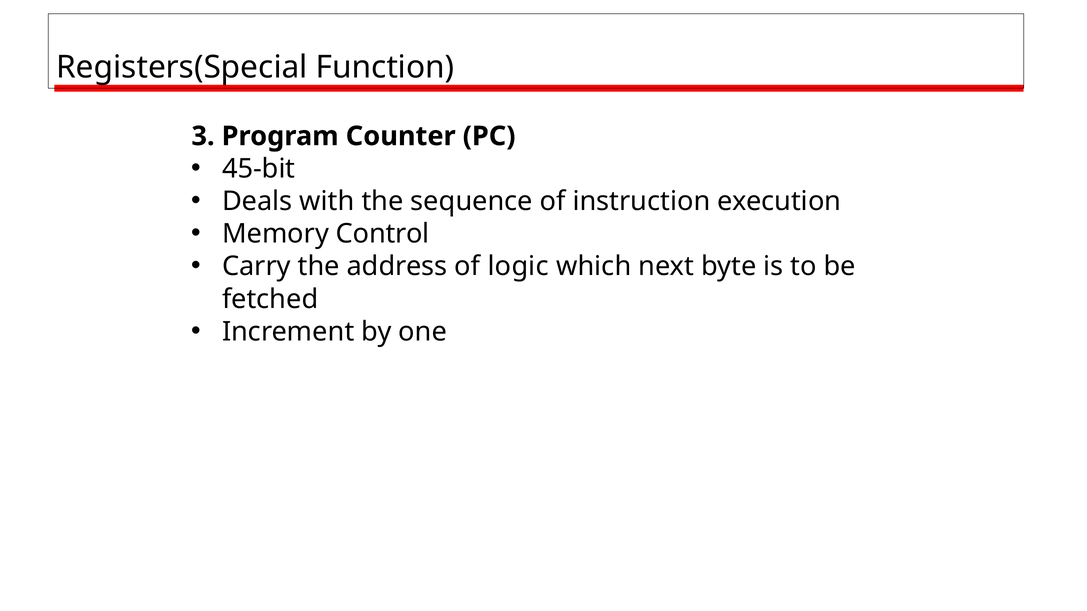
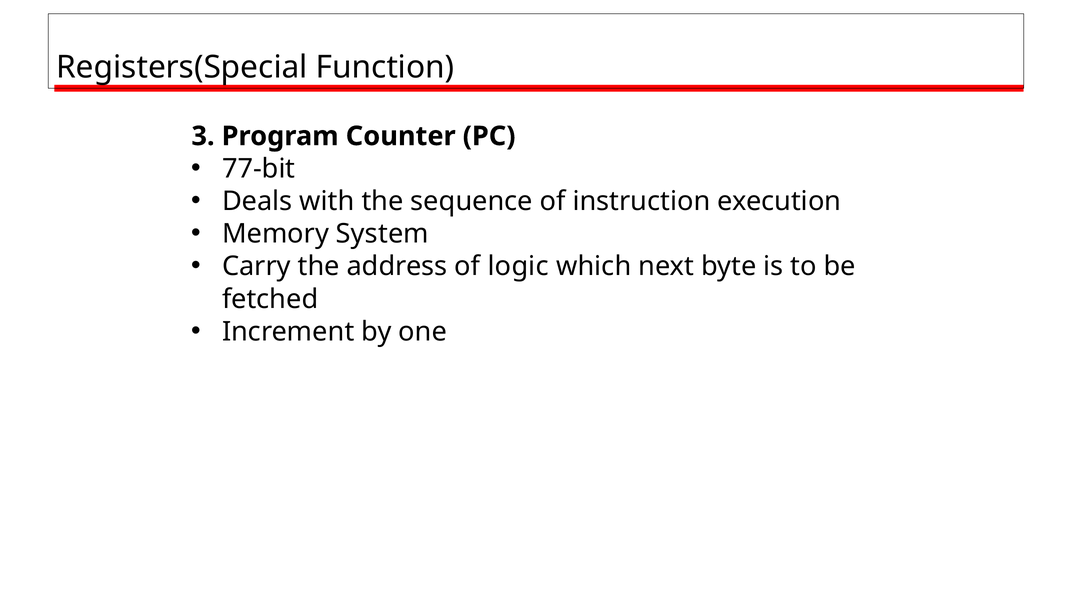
45-bit: 45-bit -> 77-bit
Control: Control -> System
